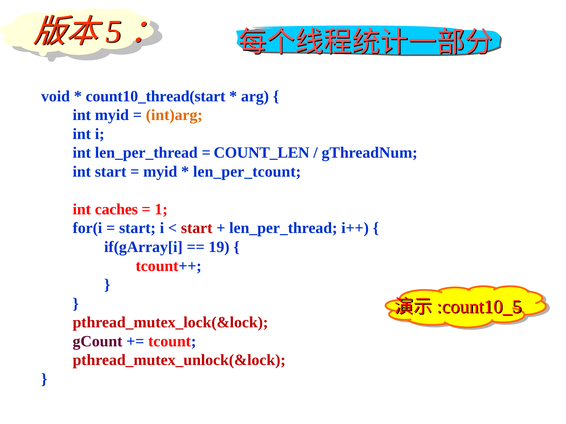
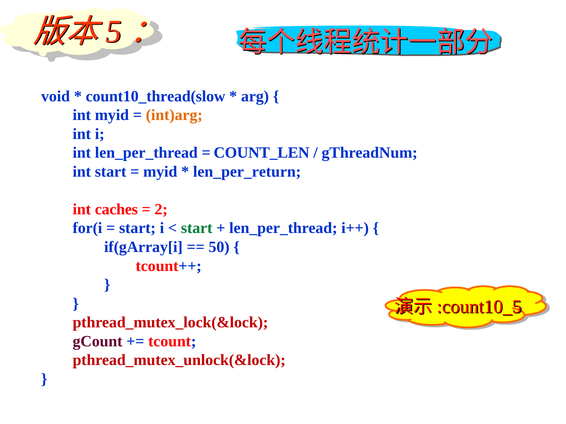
count10_thread(start: count10_thread(start -> count10_thread(slow
len_per_tcount: len_per_tcount -> len_per_return
1: 1 -> 2
start at (197, 228) colour: red -> green
19: 19 -> 50
